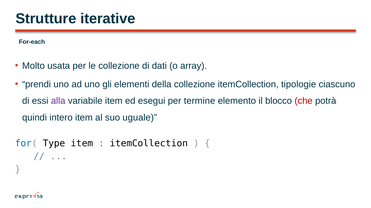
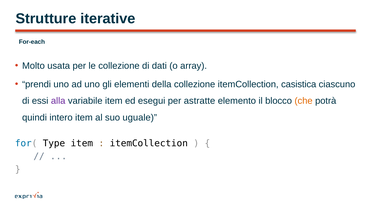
tipologie: tipologie -> casistica
termine: termine -> astratte
che colour: red -> orange
